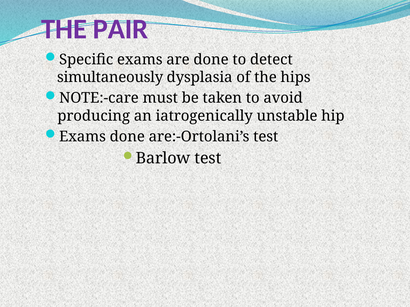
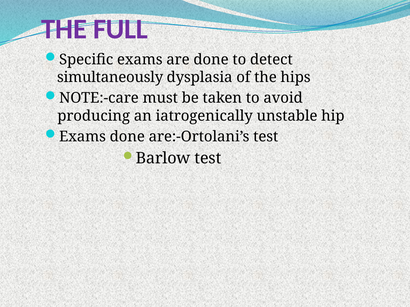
PAIR: PAIR -> FULL
